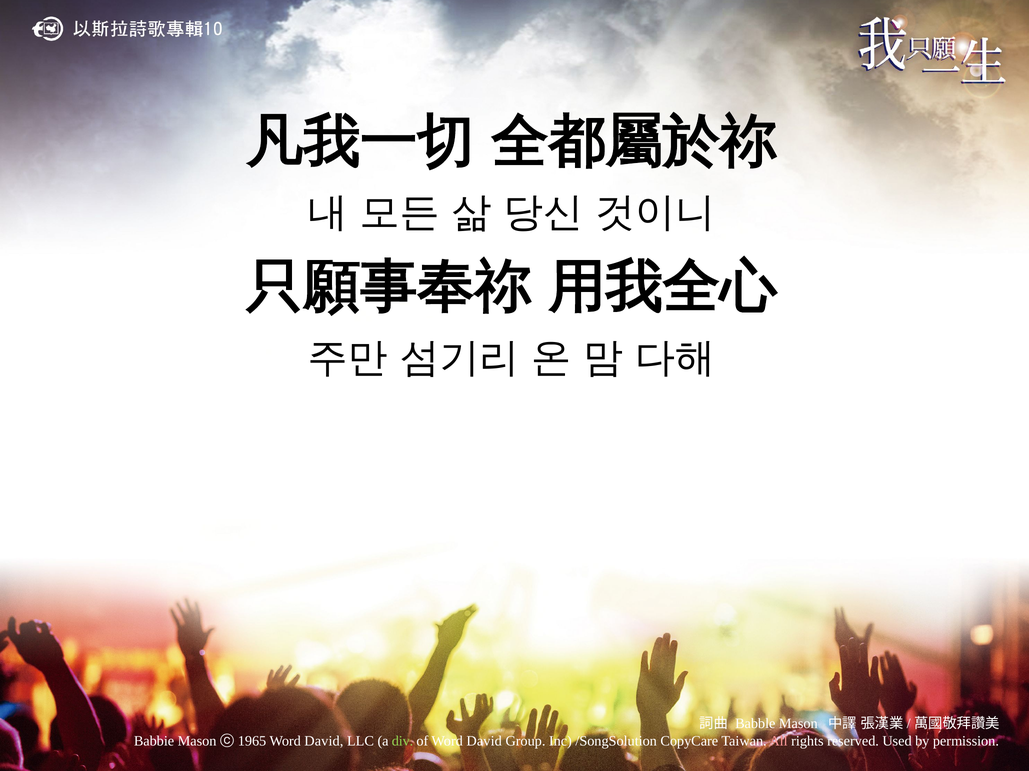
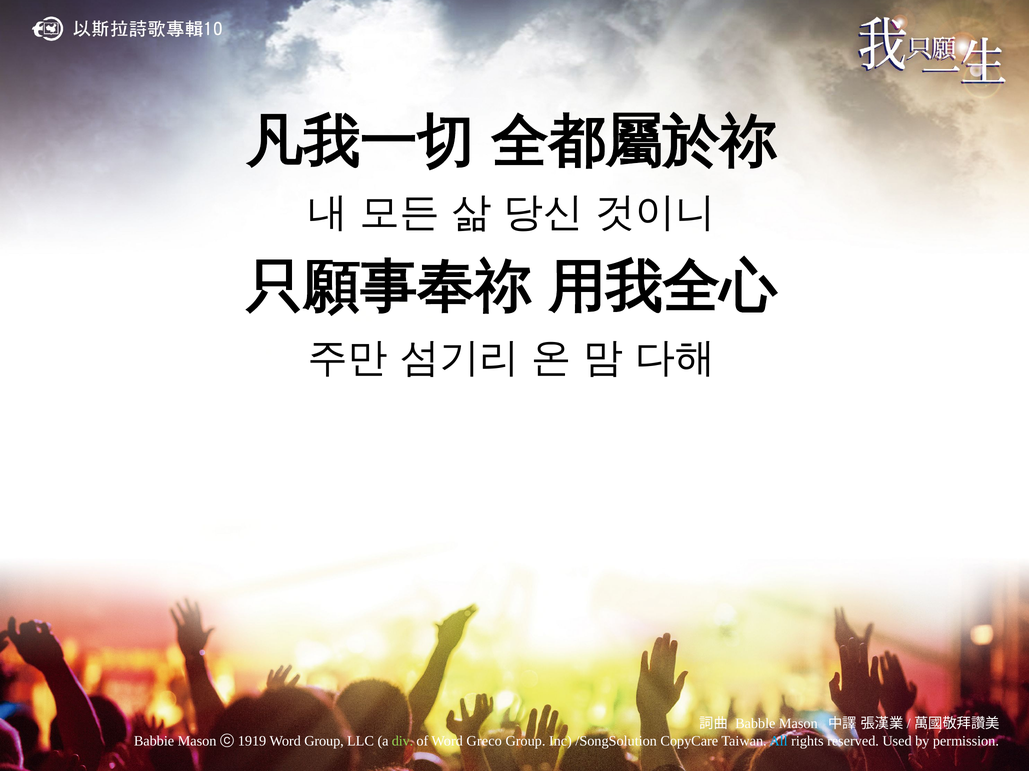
1965: 1965 -> 1919
David at (324, 742): David -> Group
of Word David: David -> Greco
All colour: pink -> light blue
